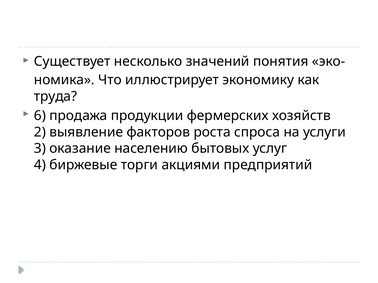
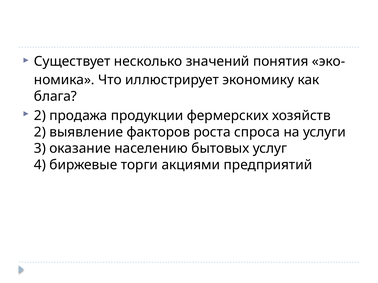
труда: труда -> блага
6 at (40, 116): 6 -> 2
